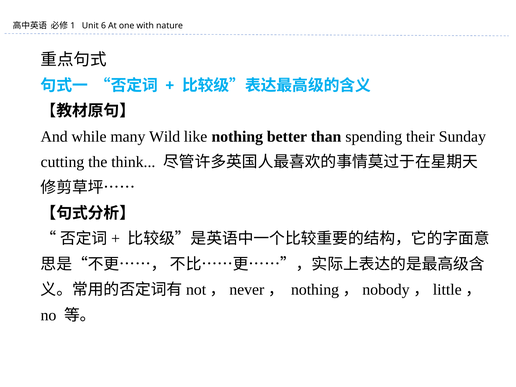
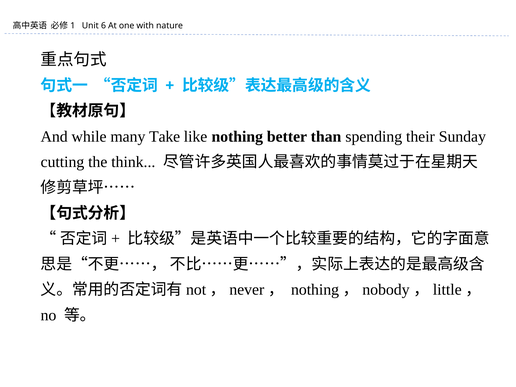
Wild: Wild -> Take
